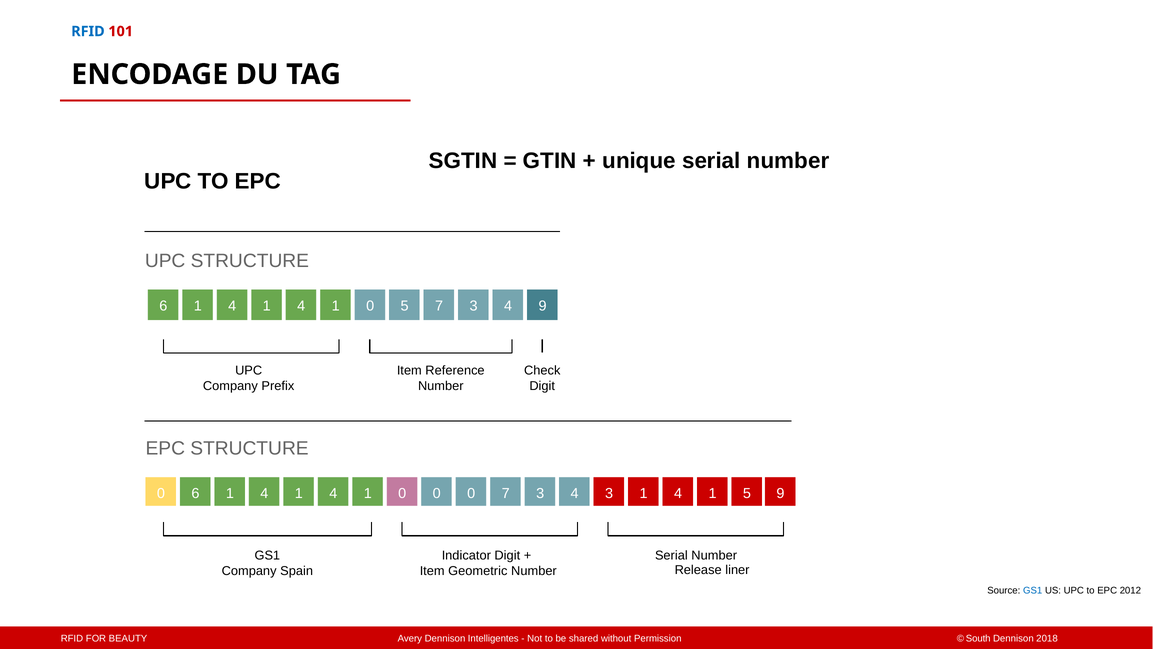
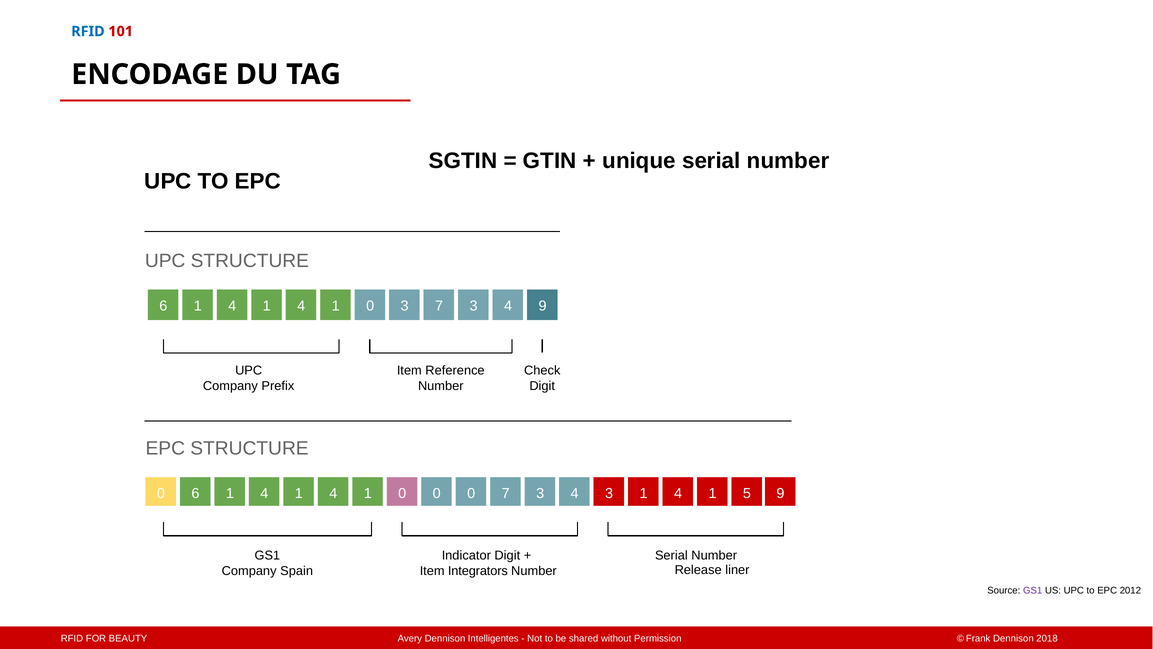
0 5: 5 -> 3
Geometric: Geometric -> Integrators
GS1 at (1033, 590) colour: blue -> purple
South: South -> Frank
